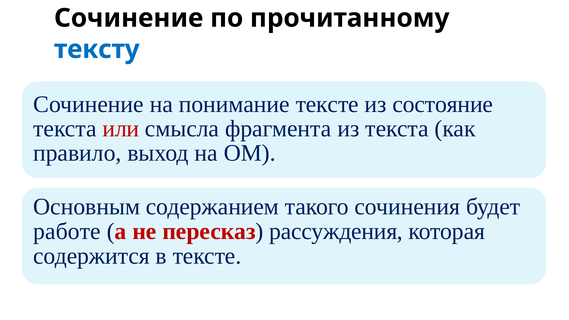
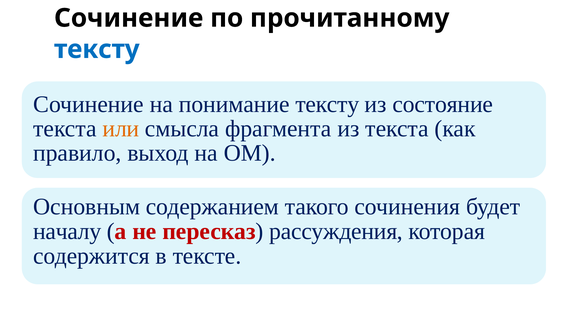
понимание тексте: тексте -> тексту
или colour: red -> orange
работе: работе -> началу
